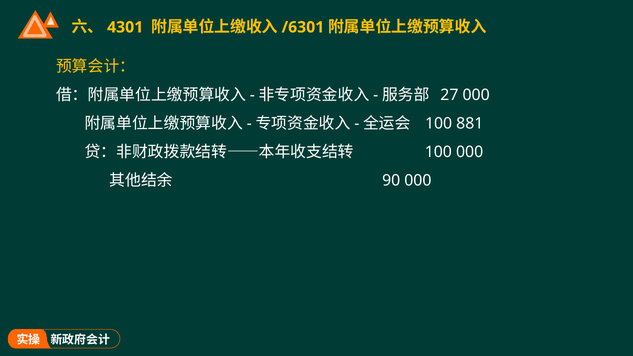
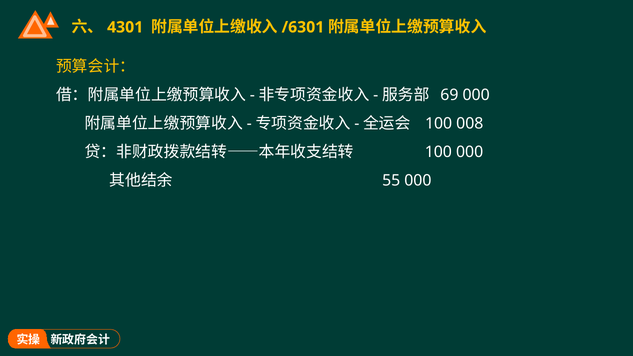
27: 27 -> 69
881: 881 -> 008
90: 90 -> 55
